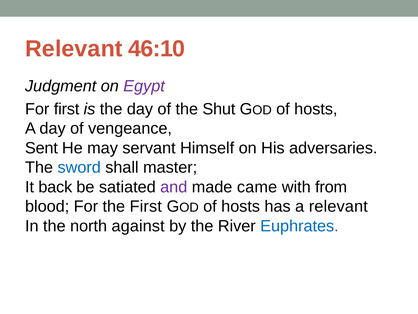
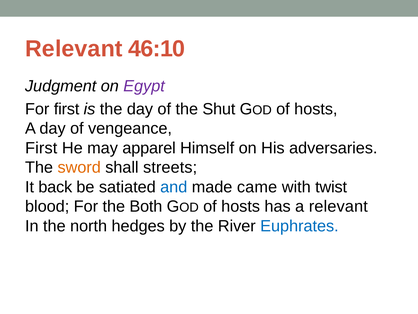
Sent at (41, 148): Sent -> First
servant: servant -> apparel
sword colour: blue -> orange
master: master -> streets
and colour: purple -> blue
from: from -> twist
the First: First -> Both
against: against -> hedges
